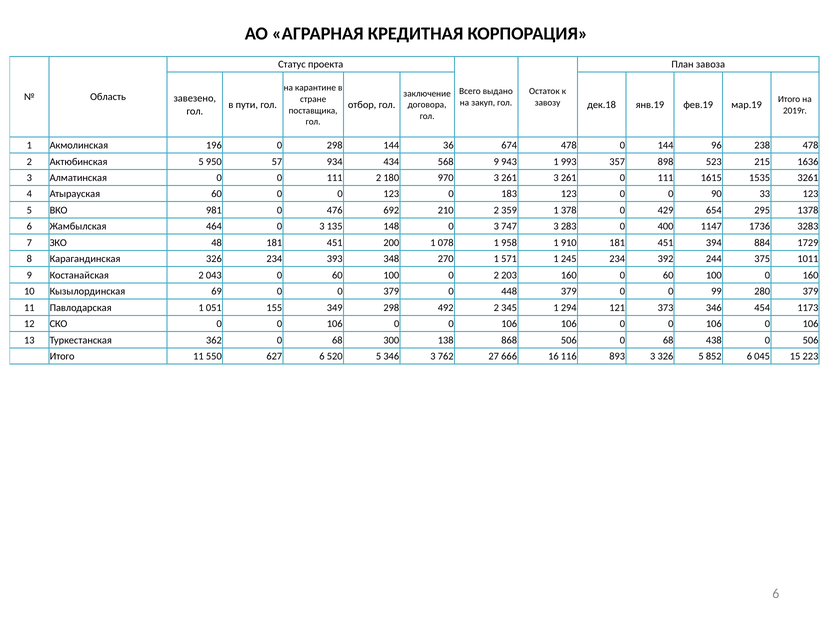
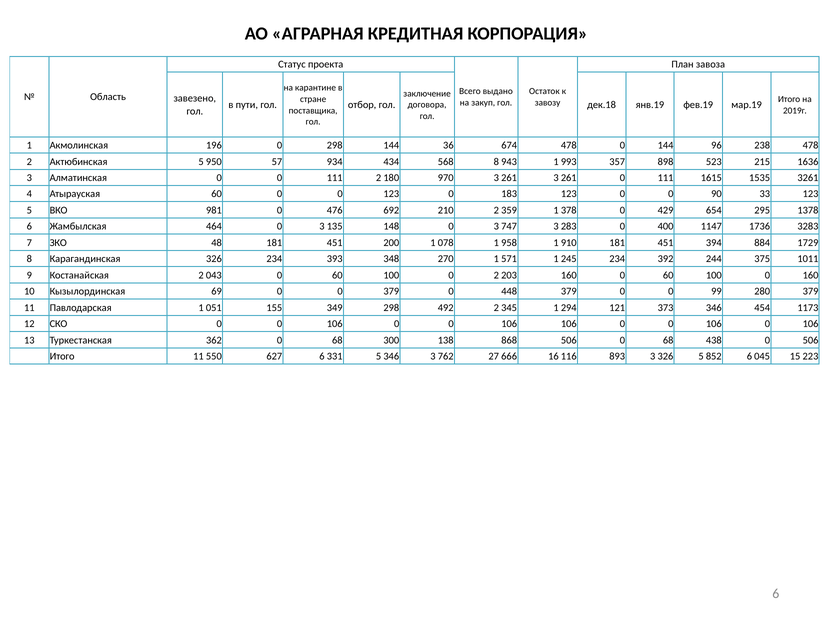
568 9: 9 -> 8
520: 520 -> 331
